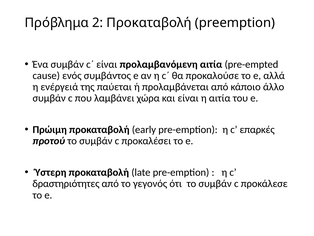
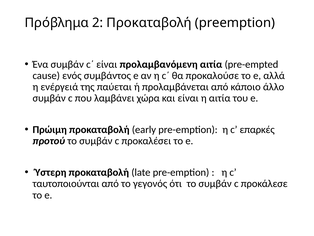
δραστηριότητες: δραστηριότητες -> ταυτοποιούνται
